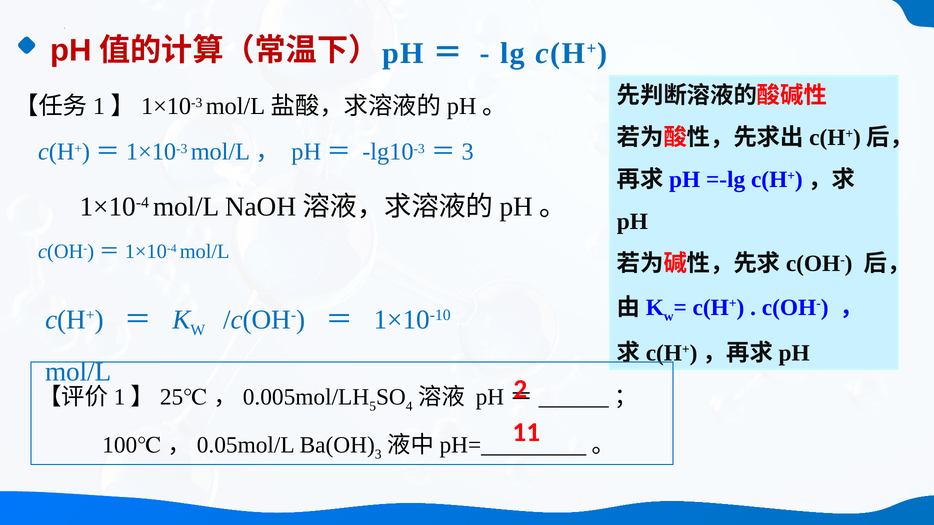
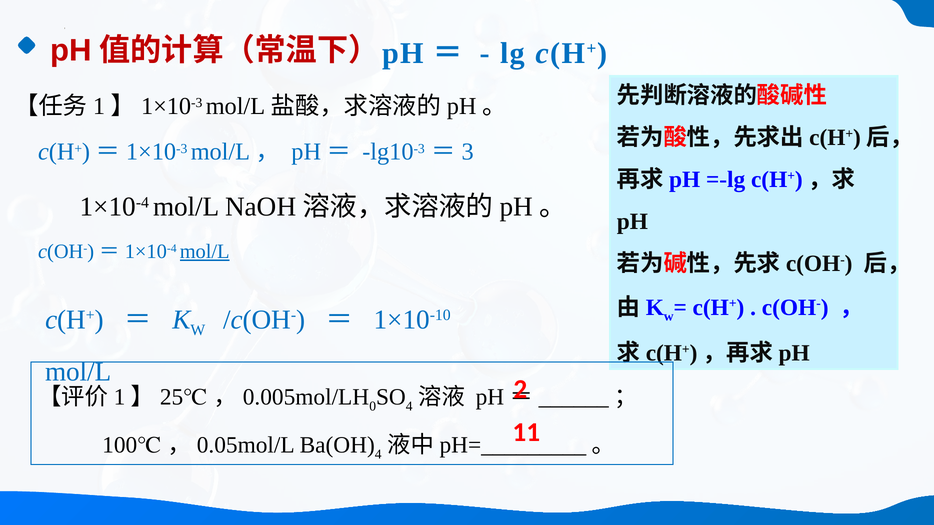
mol/L at (205, 252) underline: none -> present
5: 5 -> 0
3 at (378, 454): 3 -> 4
